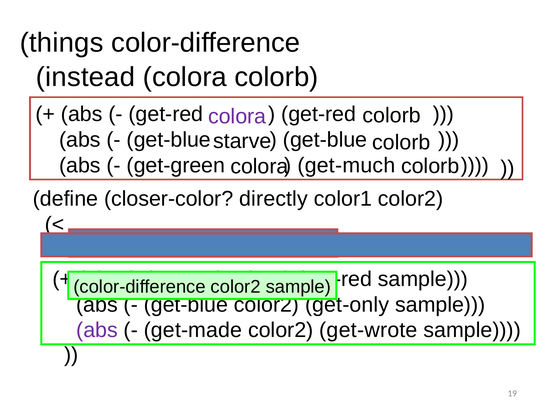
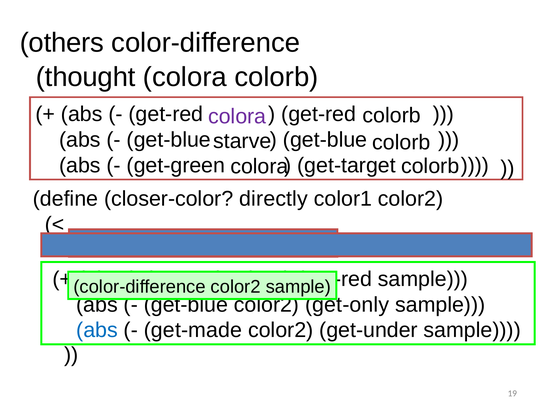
things: things -> others
instead: instead -> thought
get-much: get-much -> get-target
abs at (97, 331) colour: purple -> blue
get-wrote: get-wrote -> get-under
